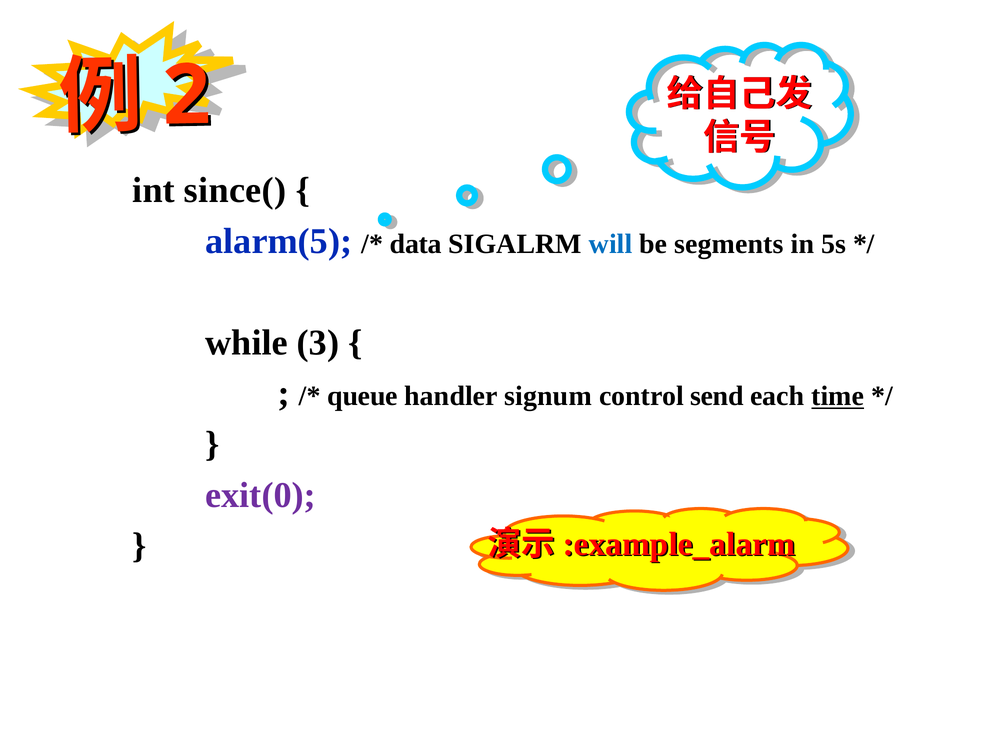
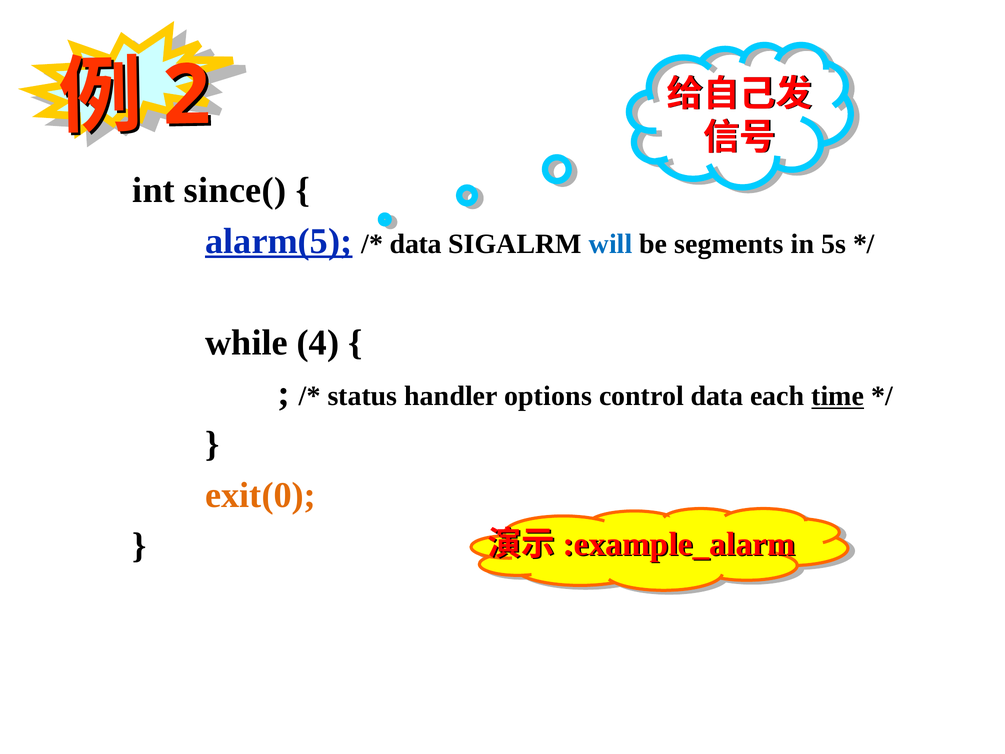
alarm(5 underline: none -> present
3: 3 -> 4
queue: queue -> status
signum: signum -> options
control send: send -> data
exit(0 colour: purple -> orange
